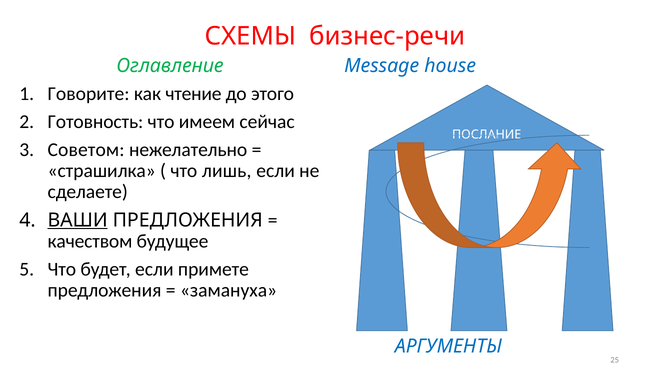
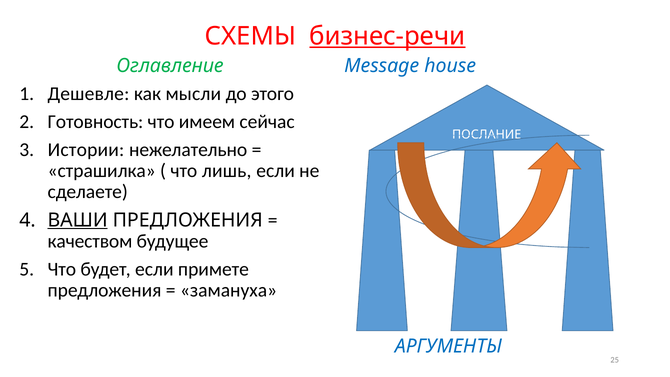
бизнес-речи underline: none -> present
Говорите: Говорите -> Дешевле
чтение: чтение -> мысли
Советом: Советом -> Истории
